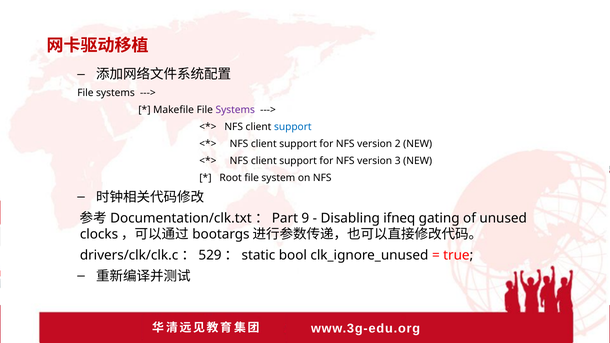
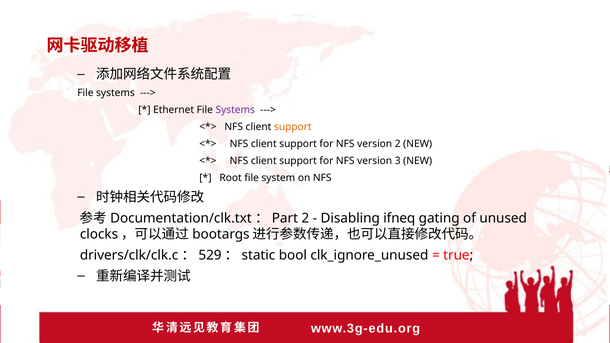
Makefile: Makefile -> Ethernet
support at (293, 127) colour: blue -> orange
9 at (305, 218): 9 -> 2
